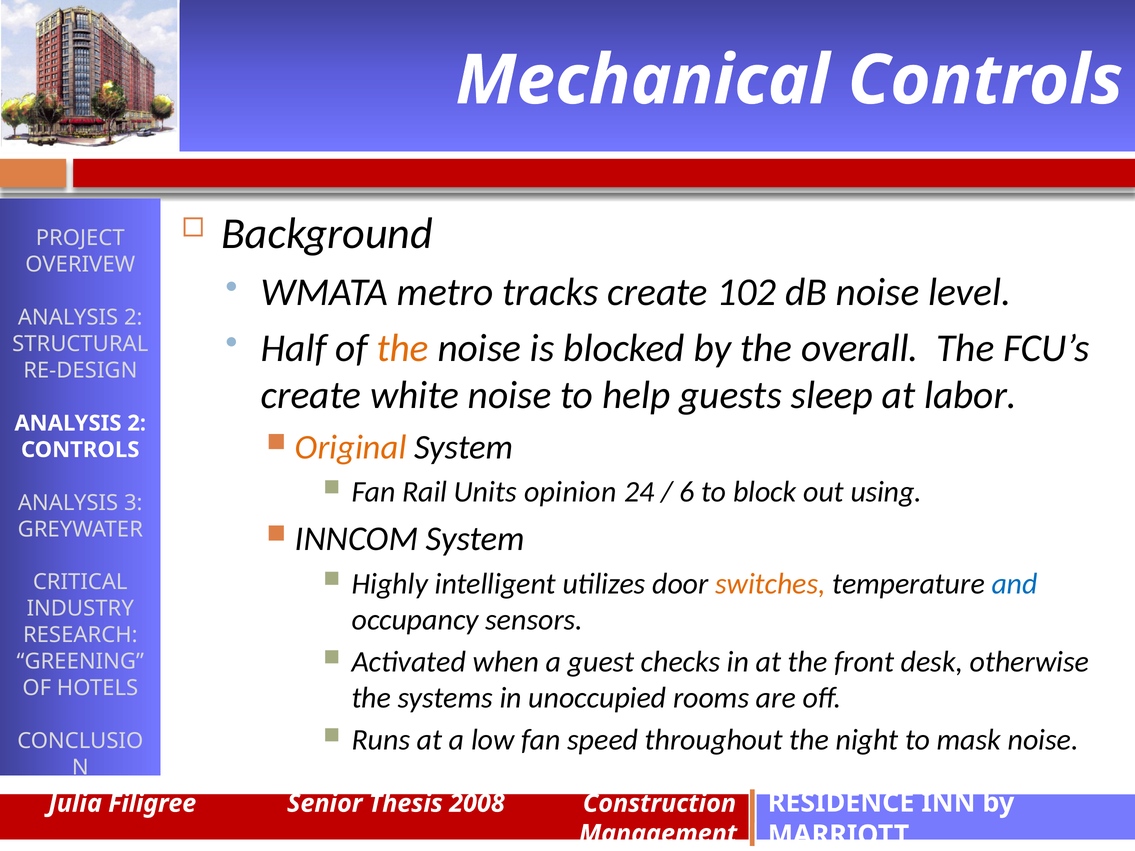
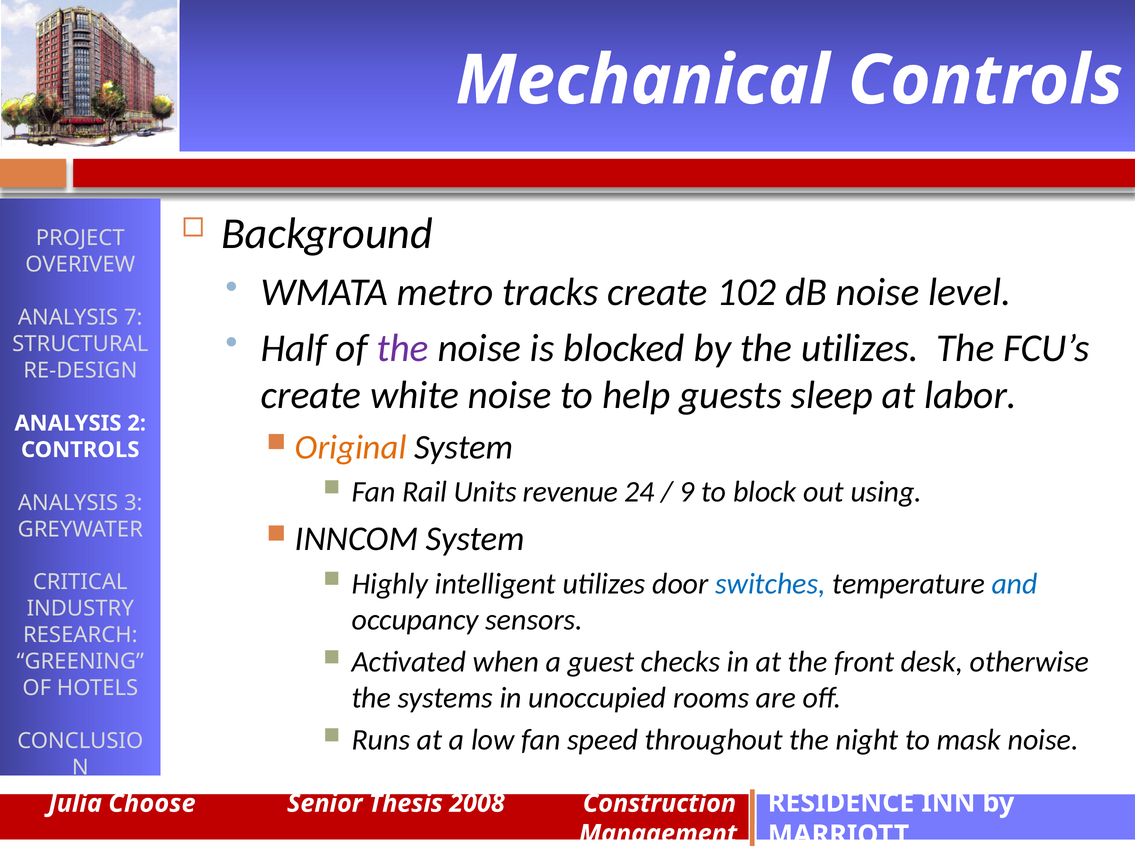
2 at (133, 317): 2 -> 7
the at (403, 348) colour: orange -> purple
the overall: overall -> utilizes
opinion: opinion -> revenue
6: 6 -> 9
switches colour: orange -> blue
Filigree: Filigree -> Choose
